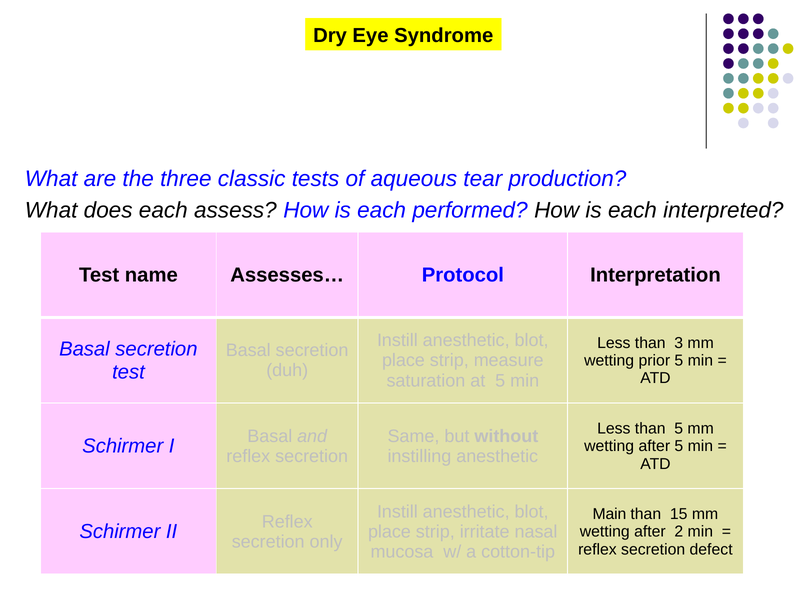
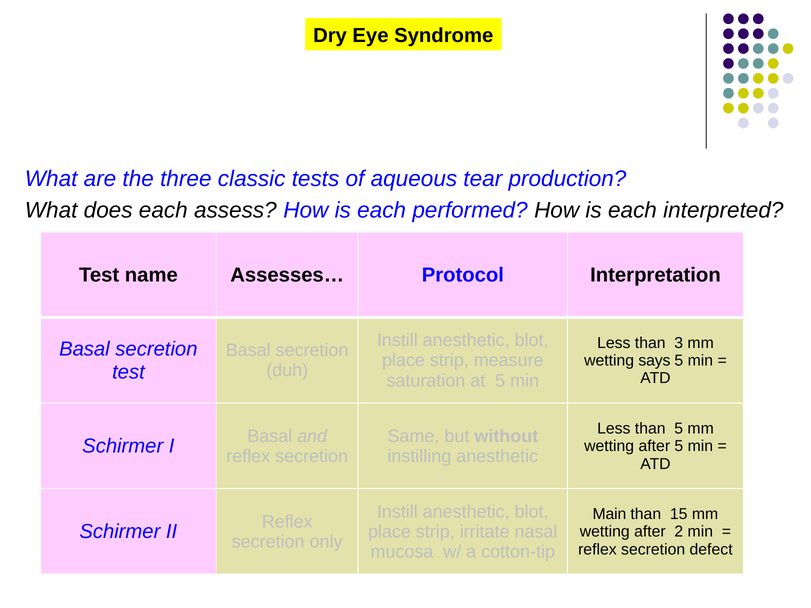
prior: prior -> says
